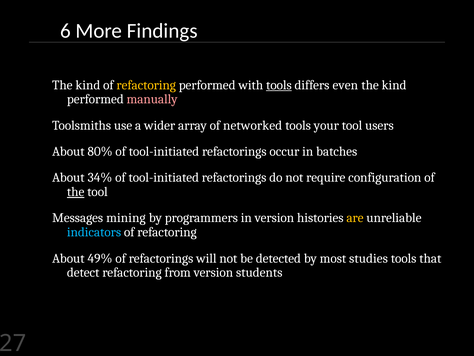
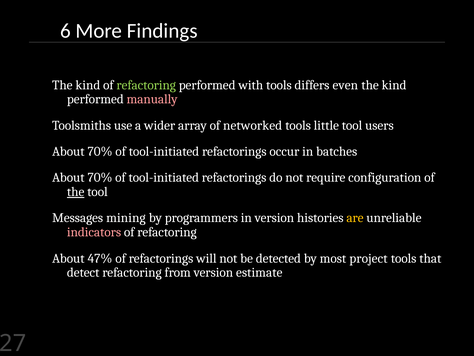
refactoring at (146, 85) colour: yellow -> light green
tools at (279, 85) underline: present -> none
your: your -> little
80% at (100, 151): 80% -> 70%
34% at (100, 177): 34% -> 70%
indicators colour: light blue -> pink
49%: 49% -> 47%
studies: studies -> project
students: students -> estimate
